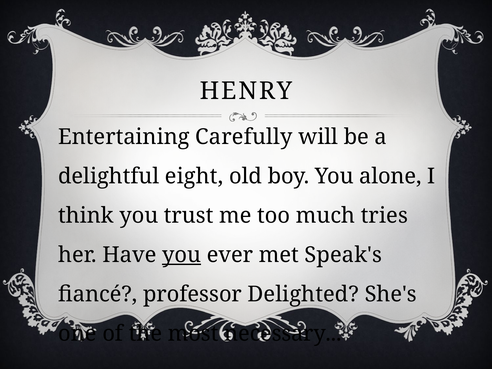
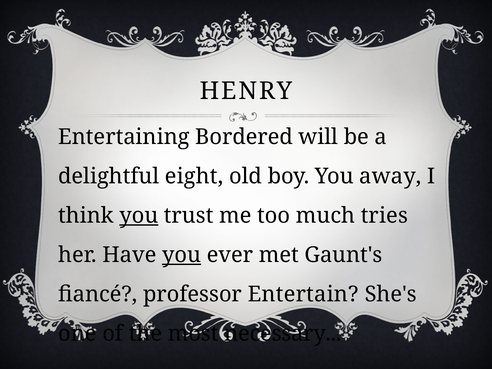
Carefully: Carefully -> Bordered
alone: alone -> away
you at (139, 216) underline: none -> present
Speak's: Speak's -> Gaunt's
Delighted: Delighted -> Entertain
